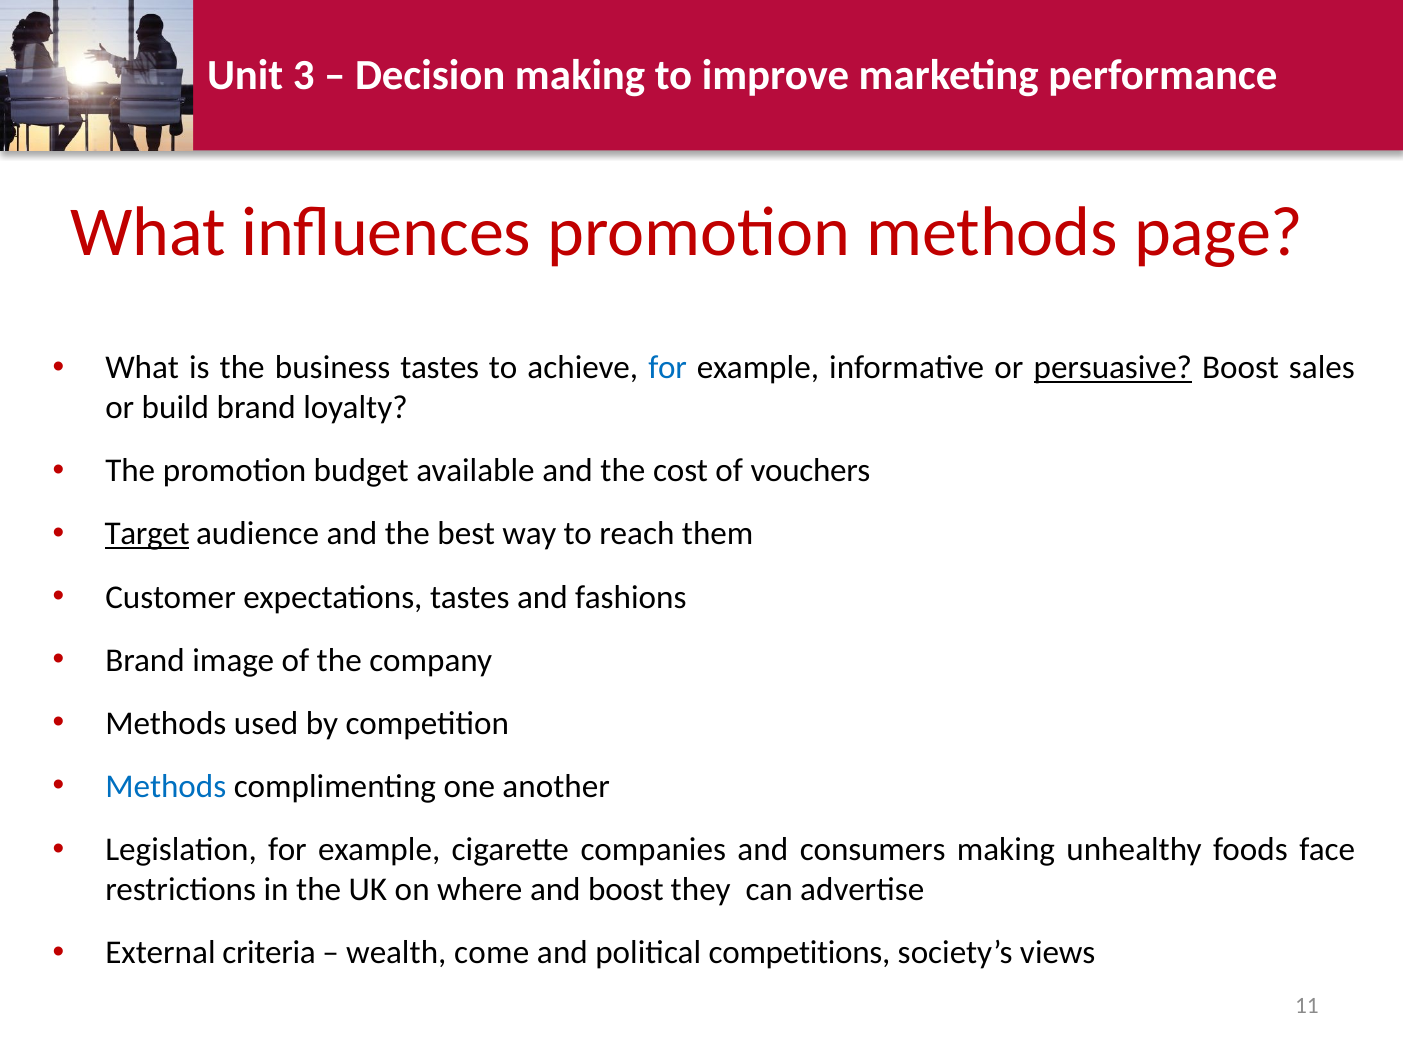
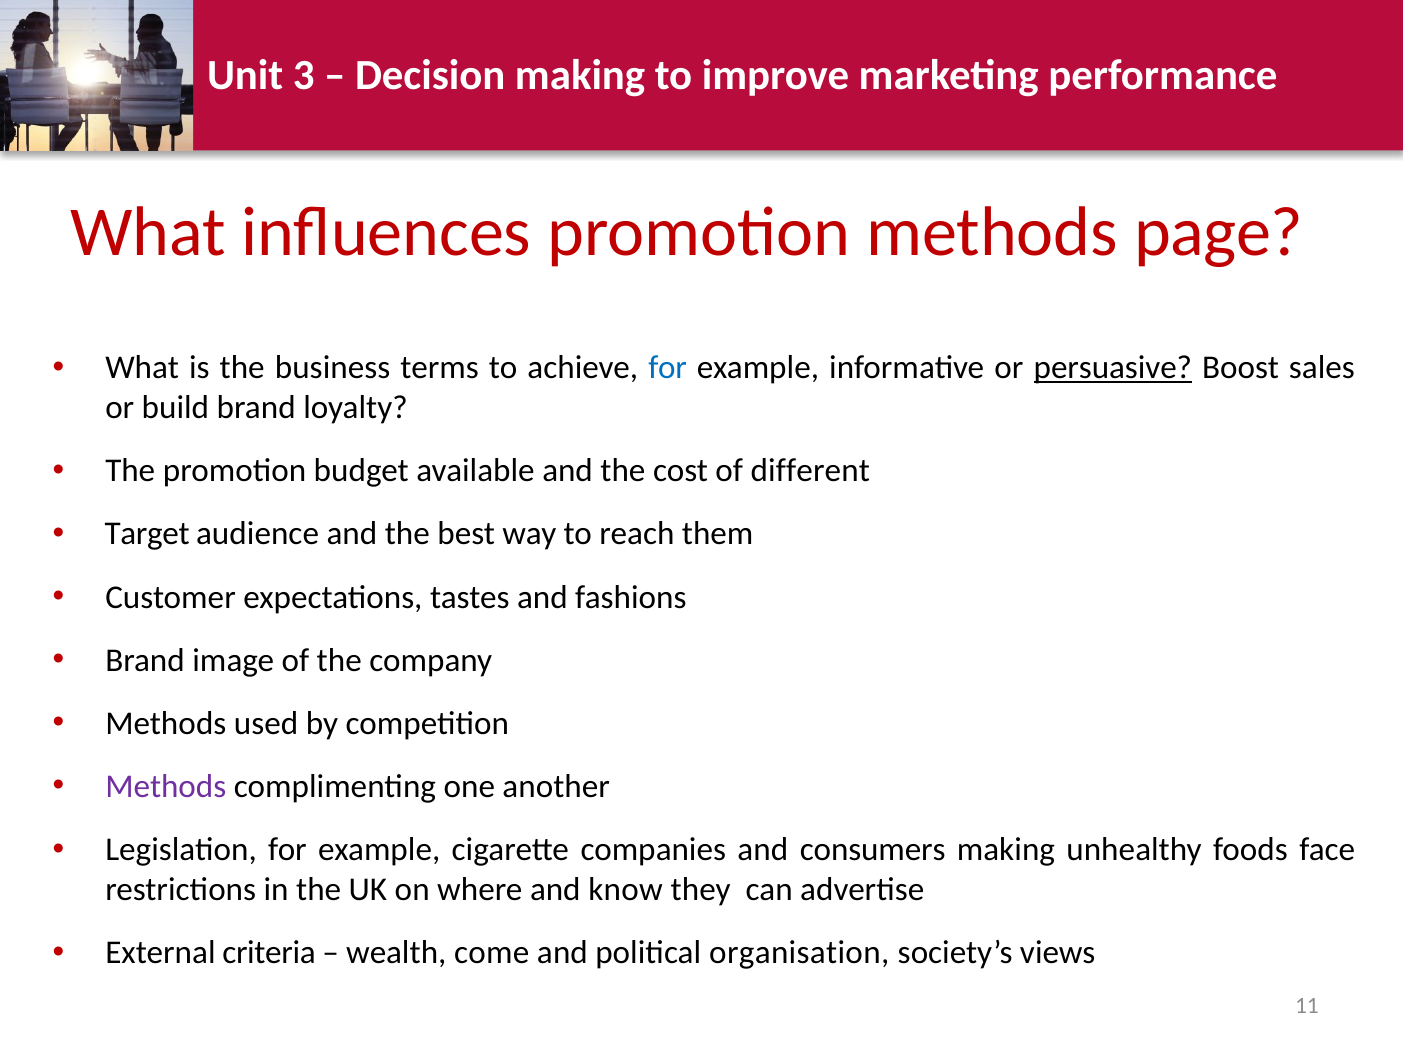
business tastes: tastes -> terms
vouchers: vouchers -> different
Target underline: present -> none
Methods at (166, 786) colour: blue -> purple
and boost: boost -> know
competitions: competitions -> organisation
